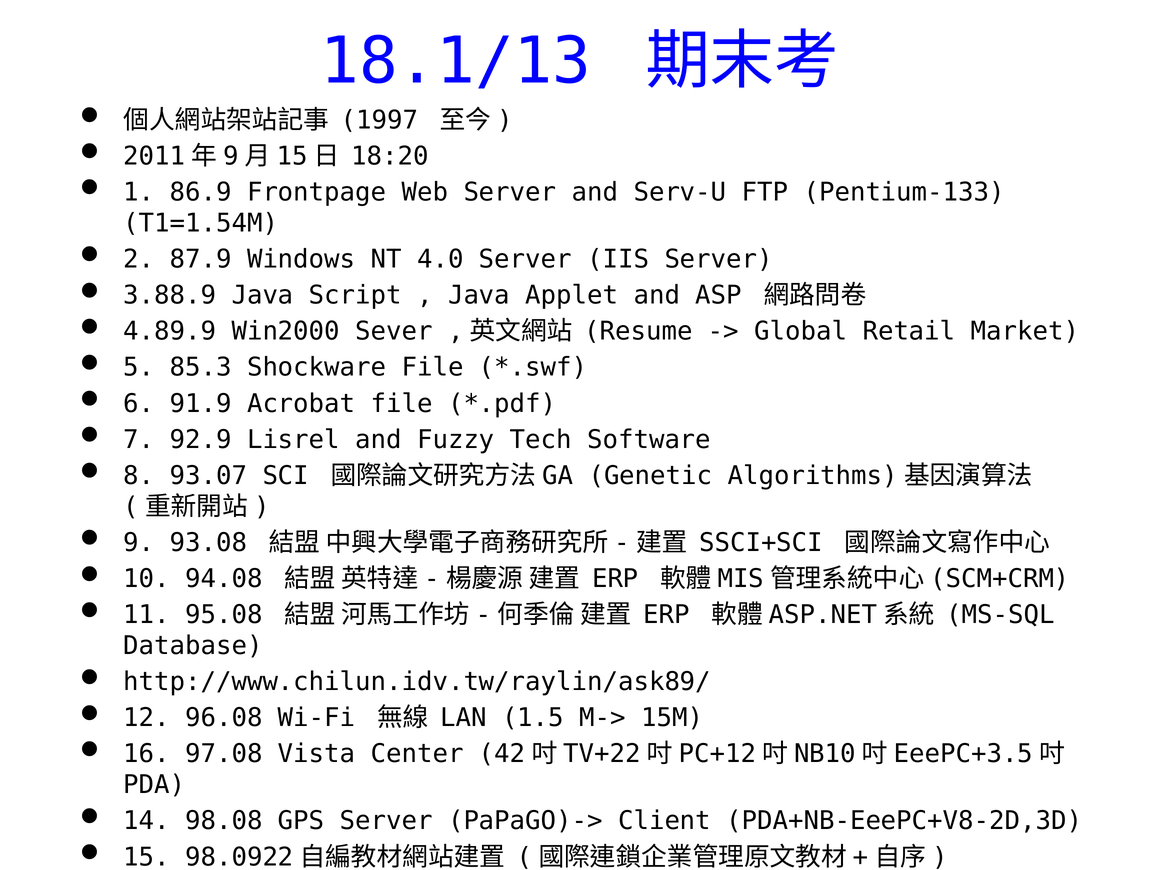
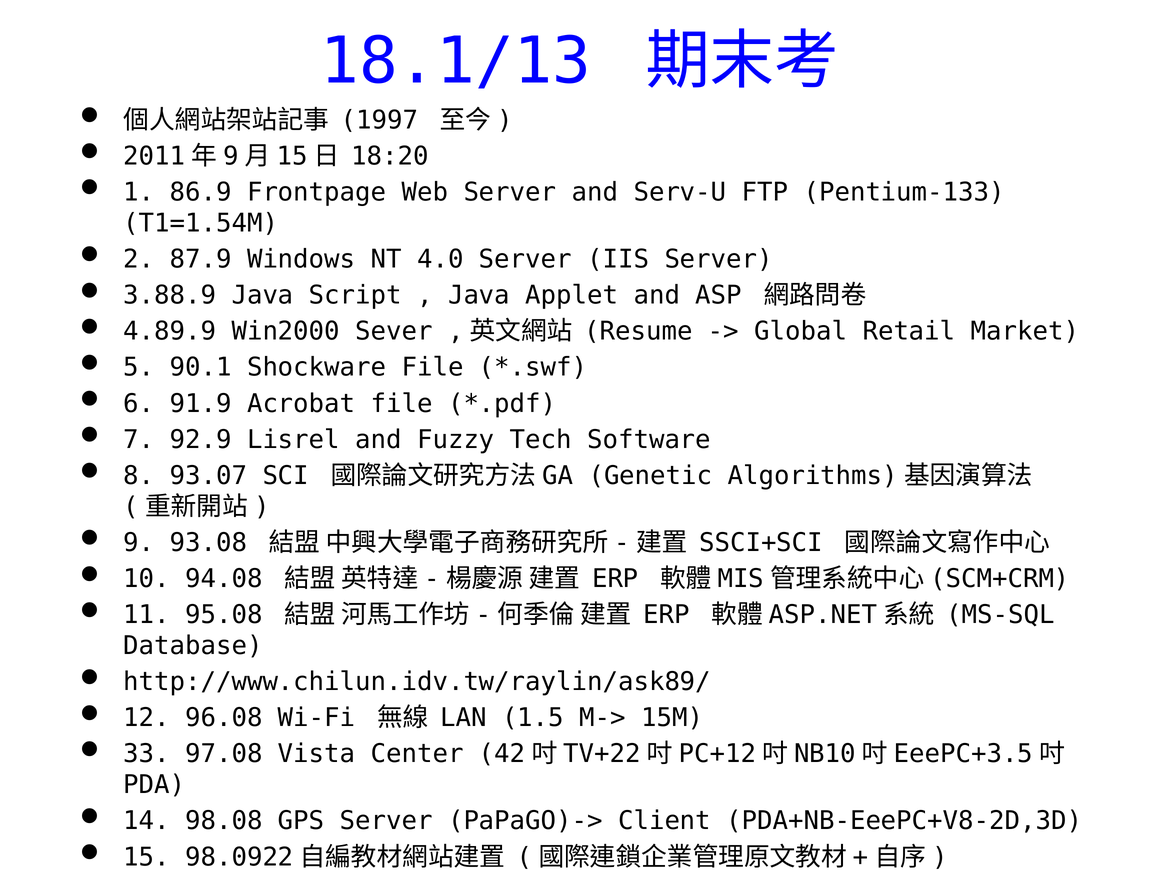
85.3: 85.3 -> 90.1
16 at (147, 753): 16 -> 33
